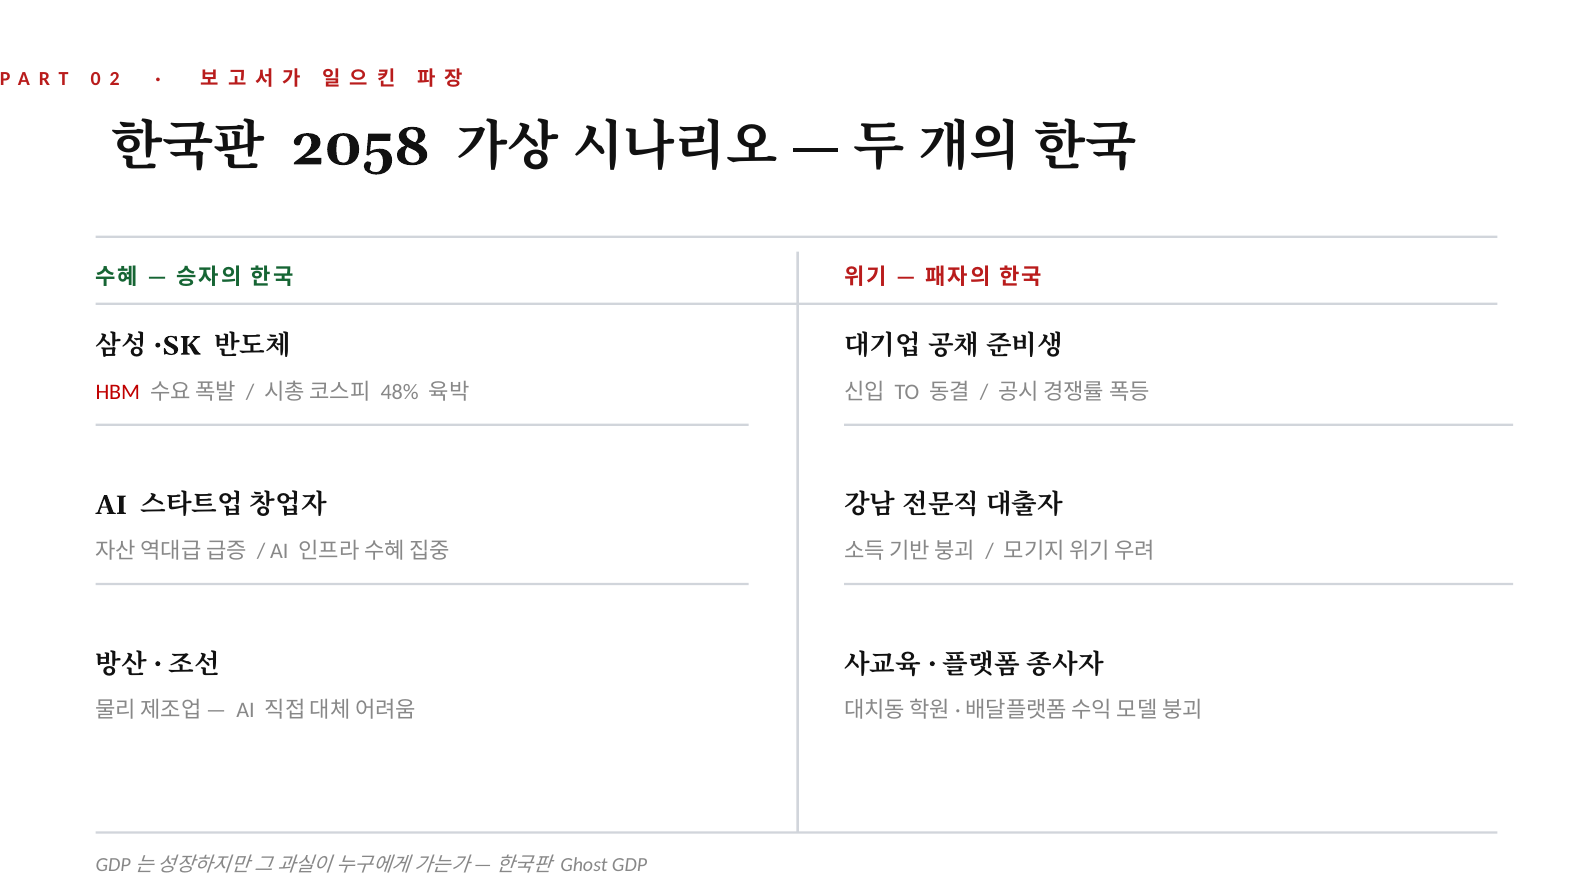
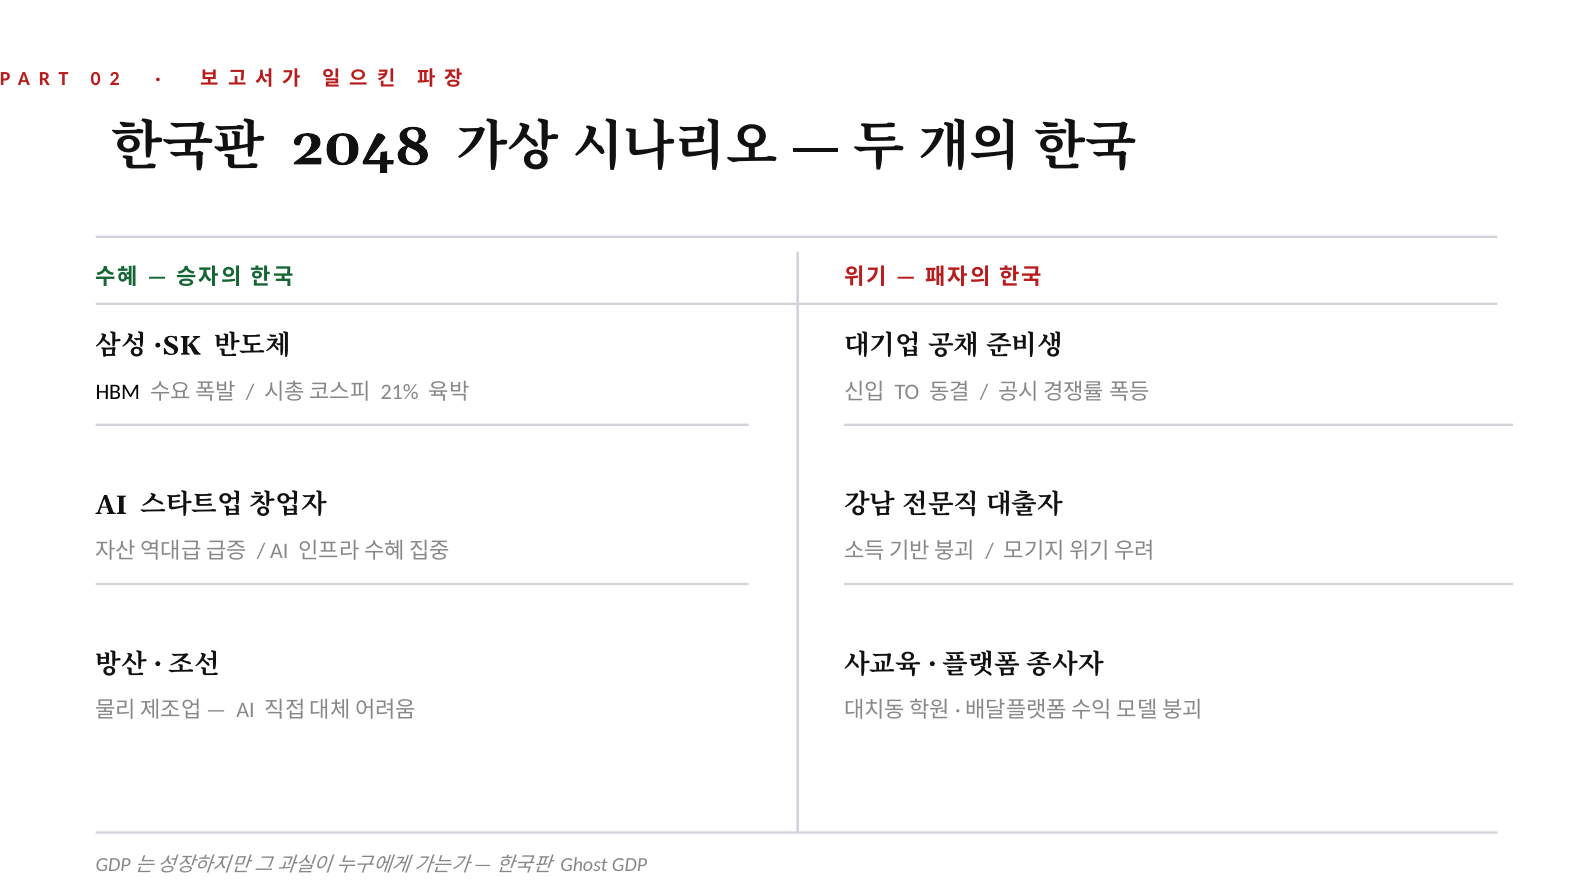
2058: 2058 -> 2048
HBM colour: red -> black
48%: 48% -> 21%
